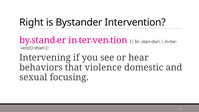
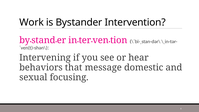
Right: Right -> Work
violence: violence -> message
